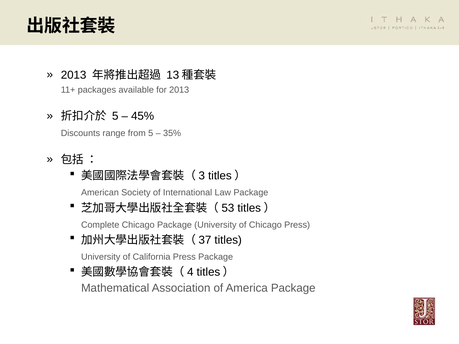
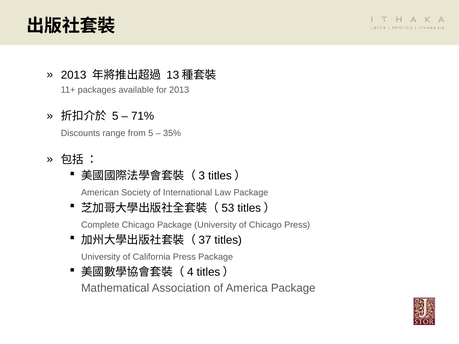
45%: 45% -> 71%
